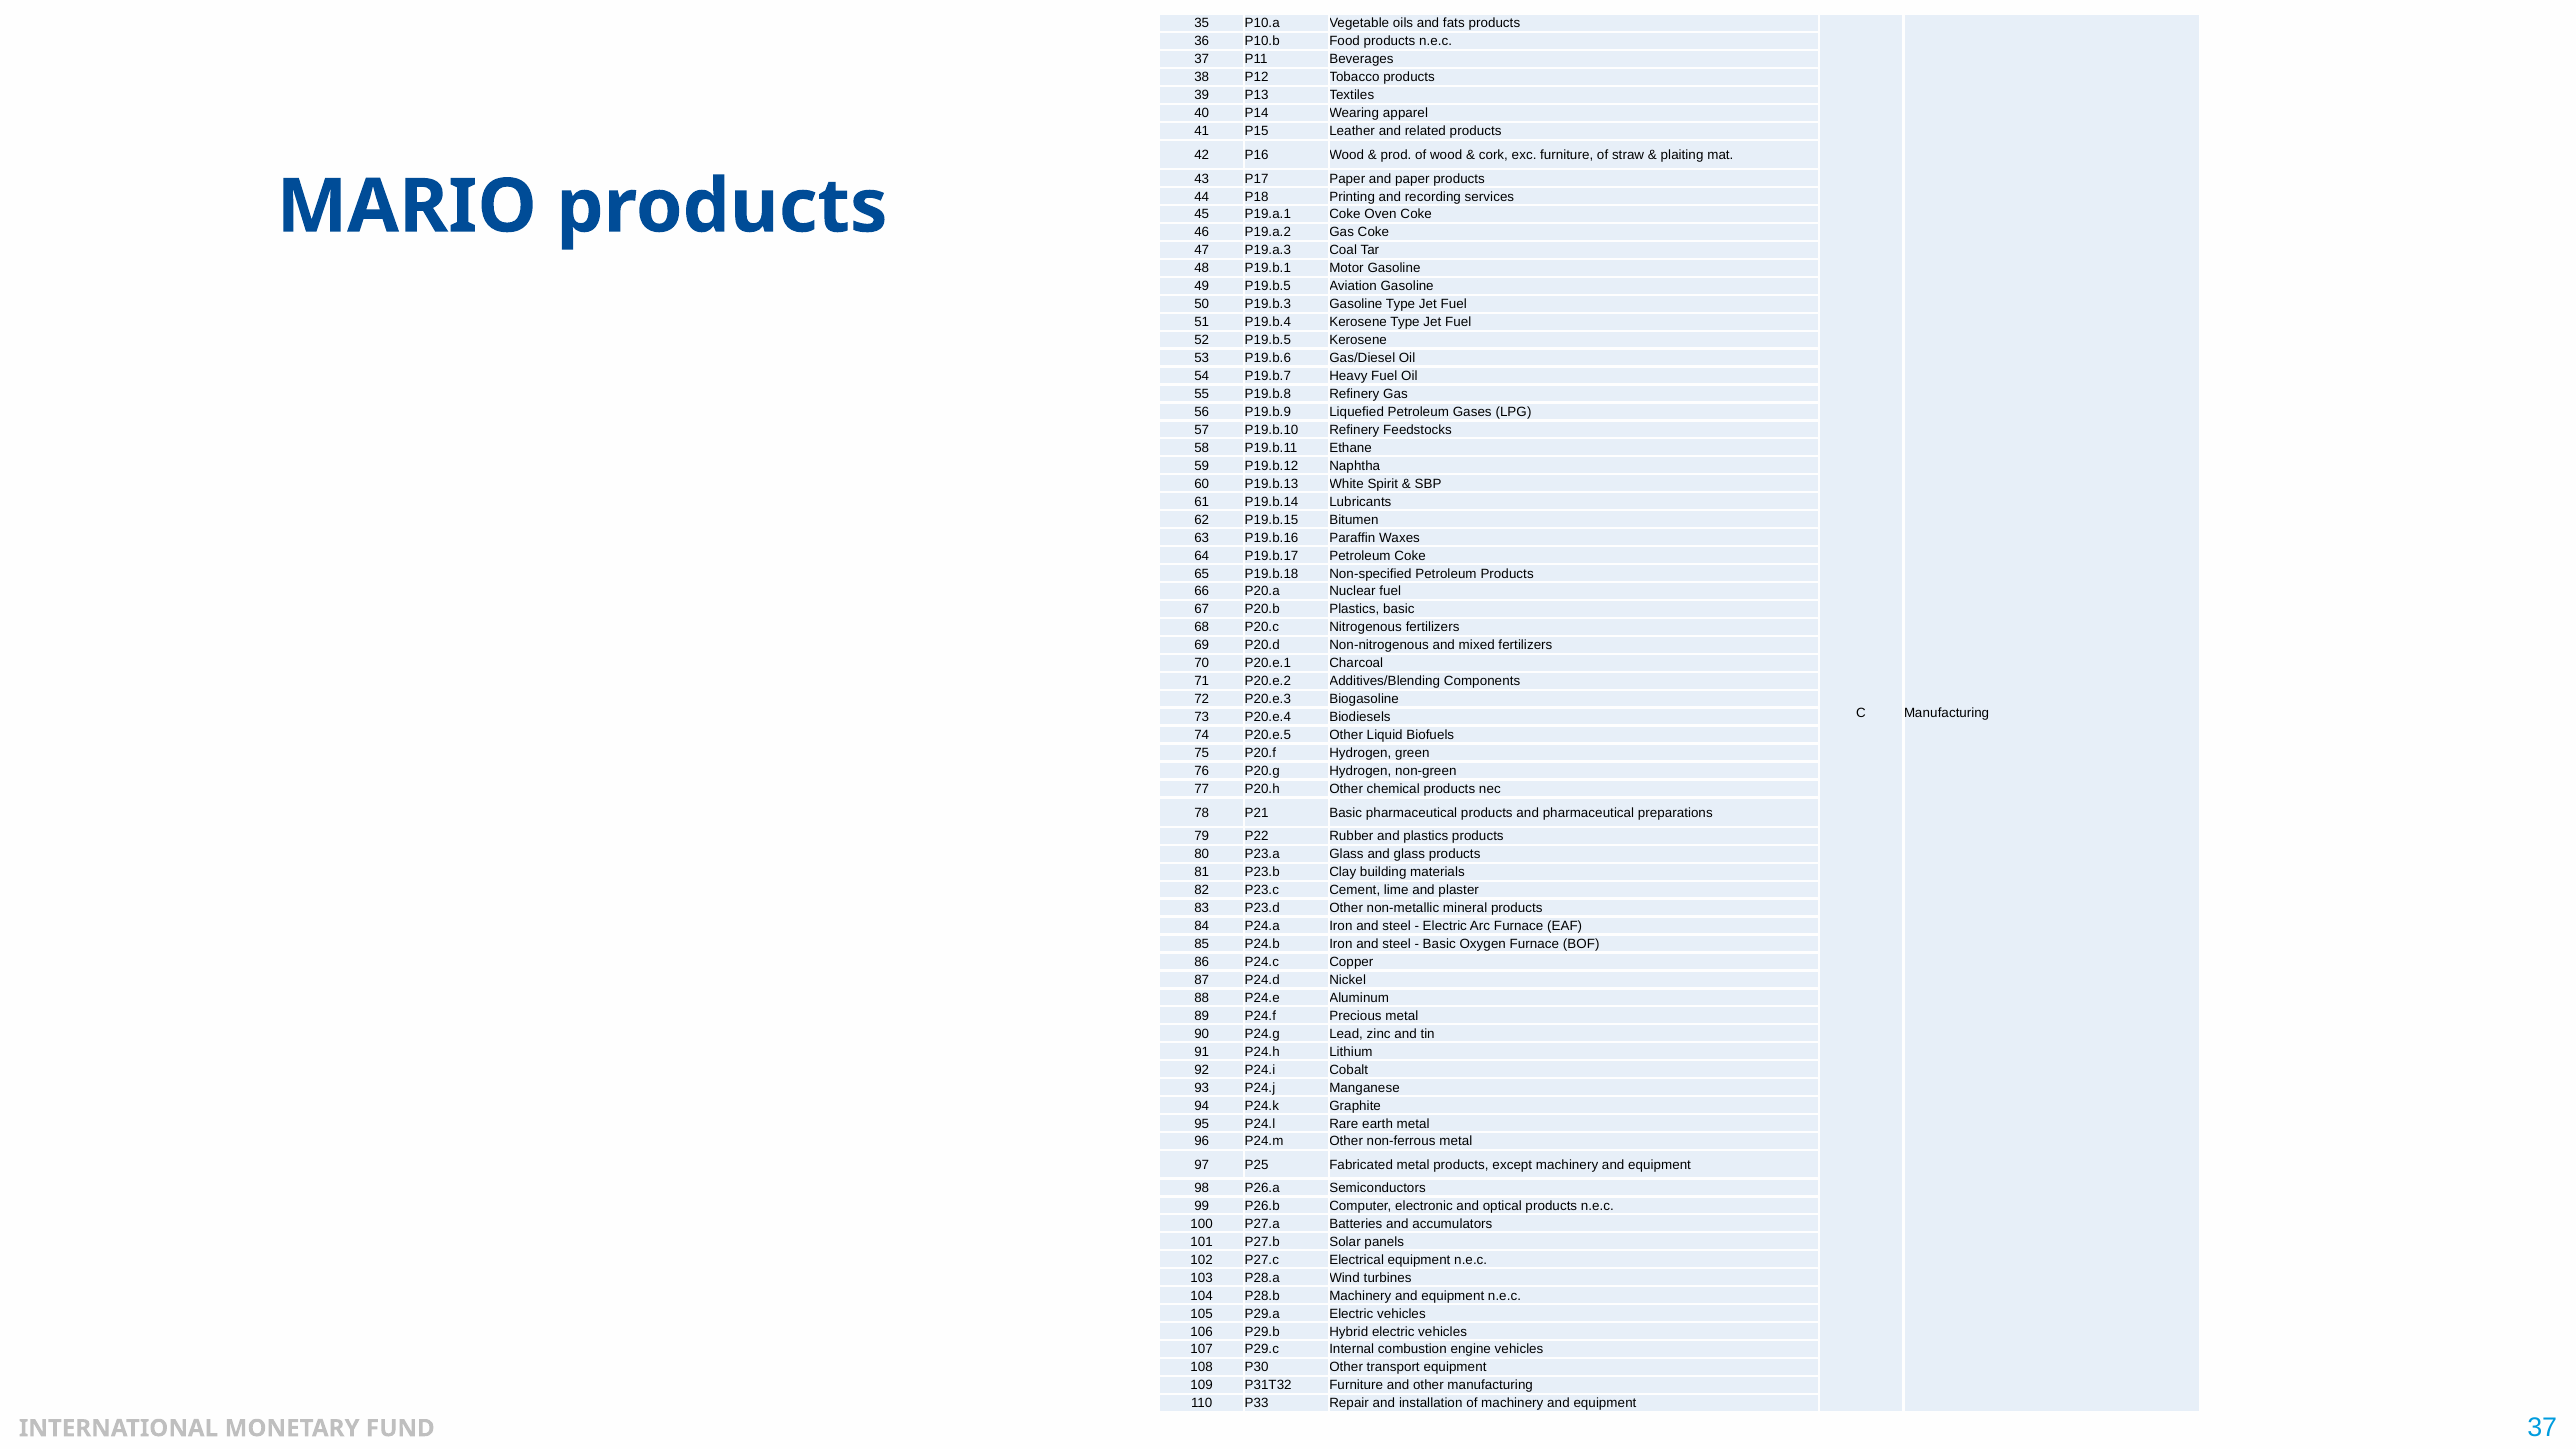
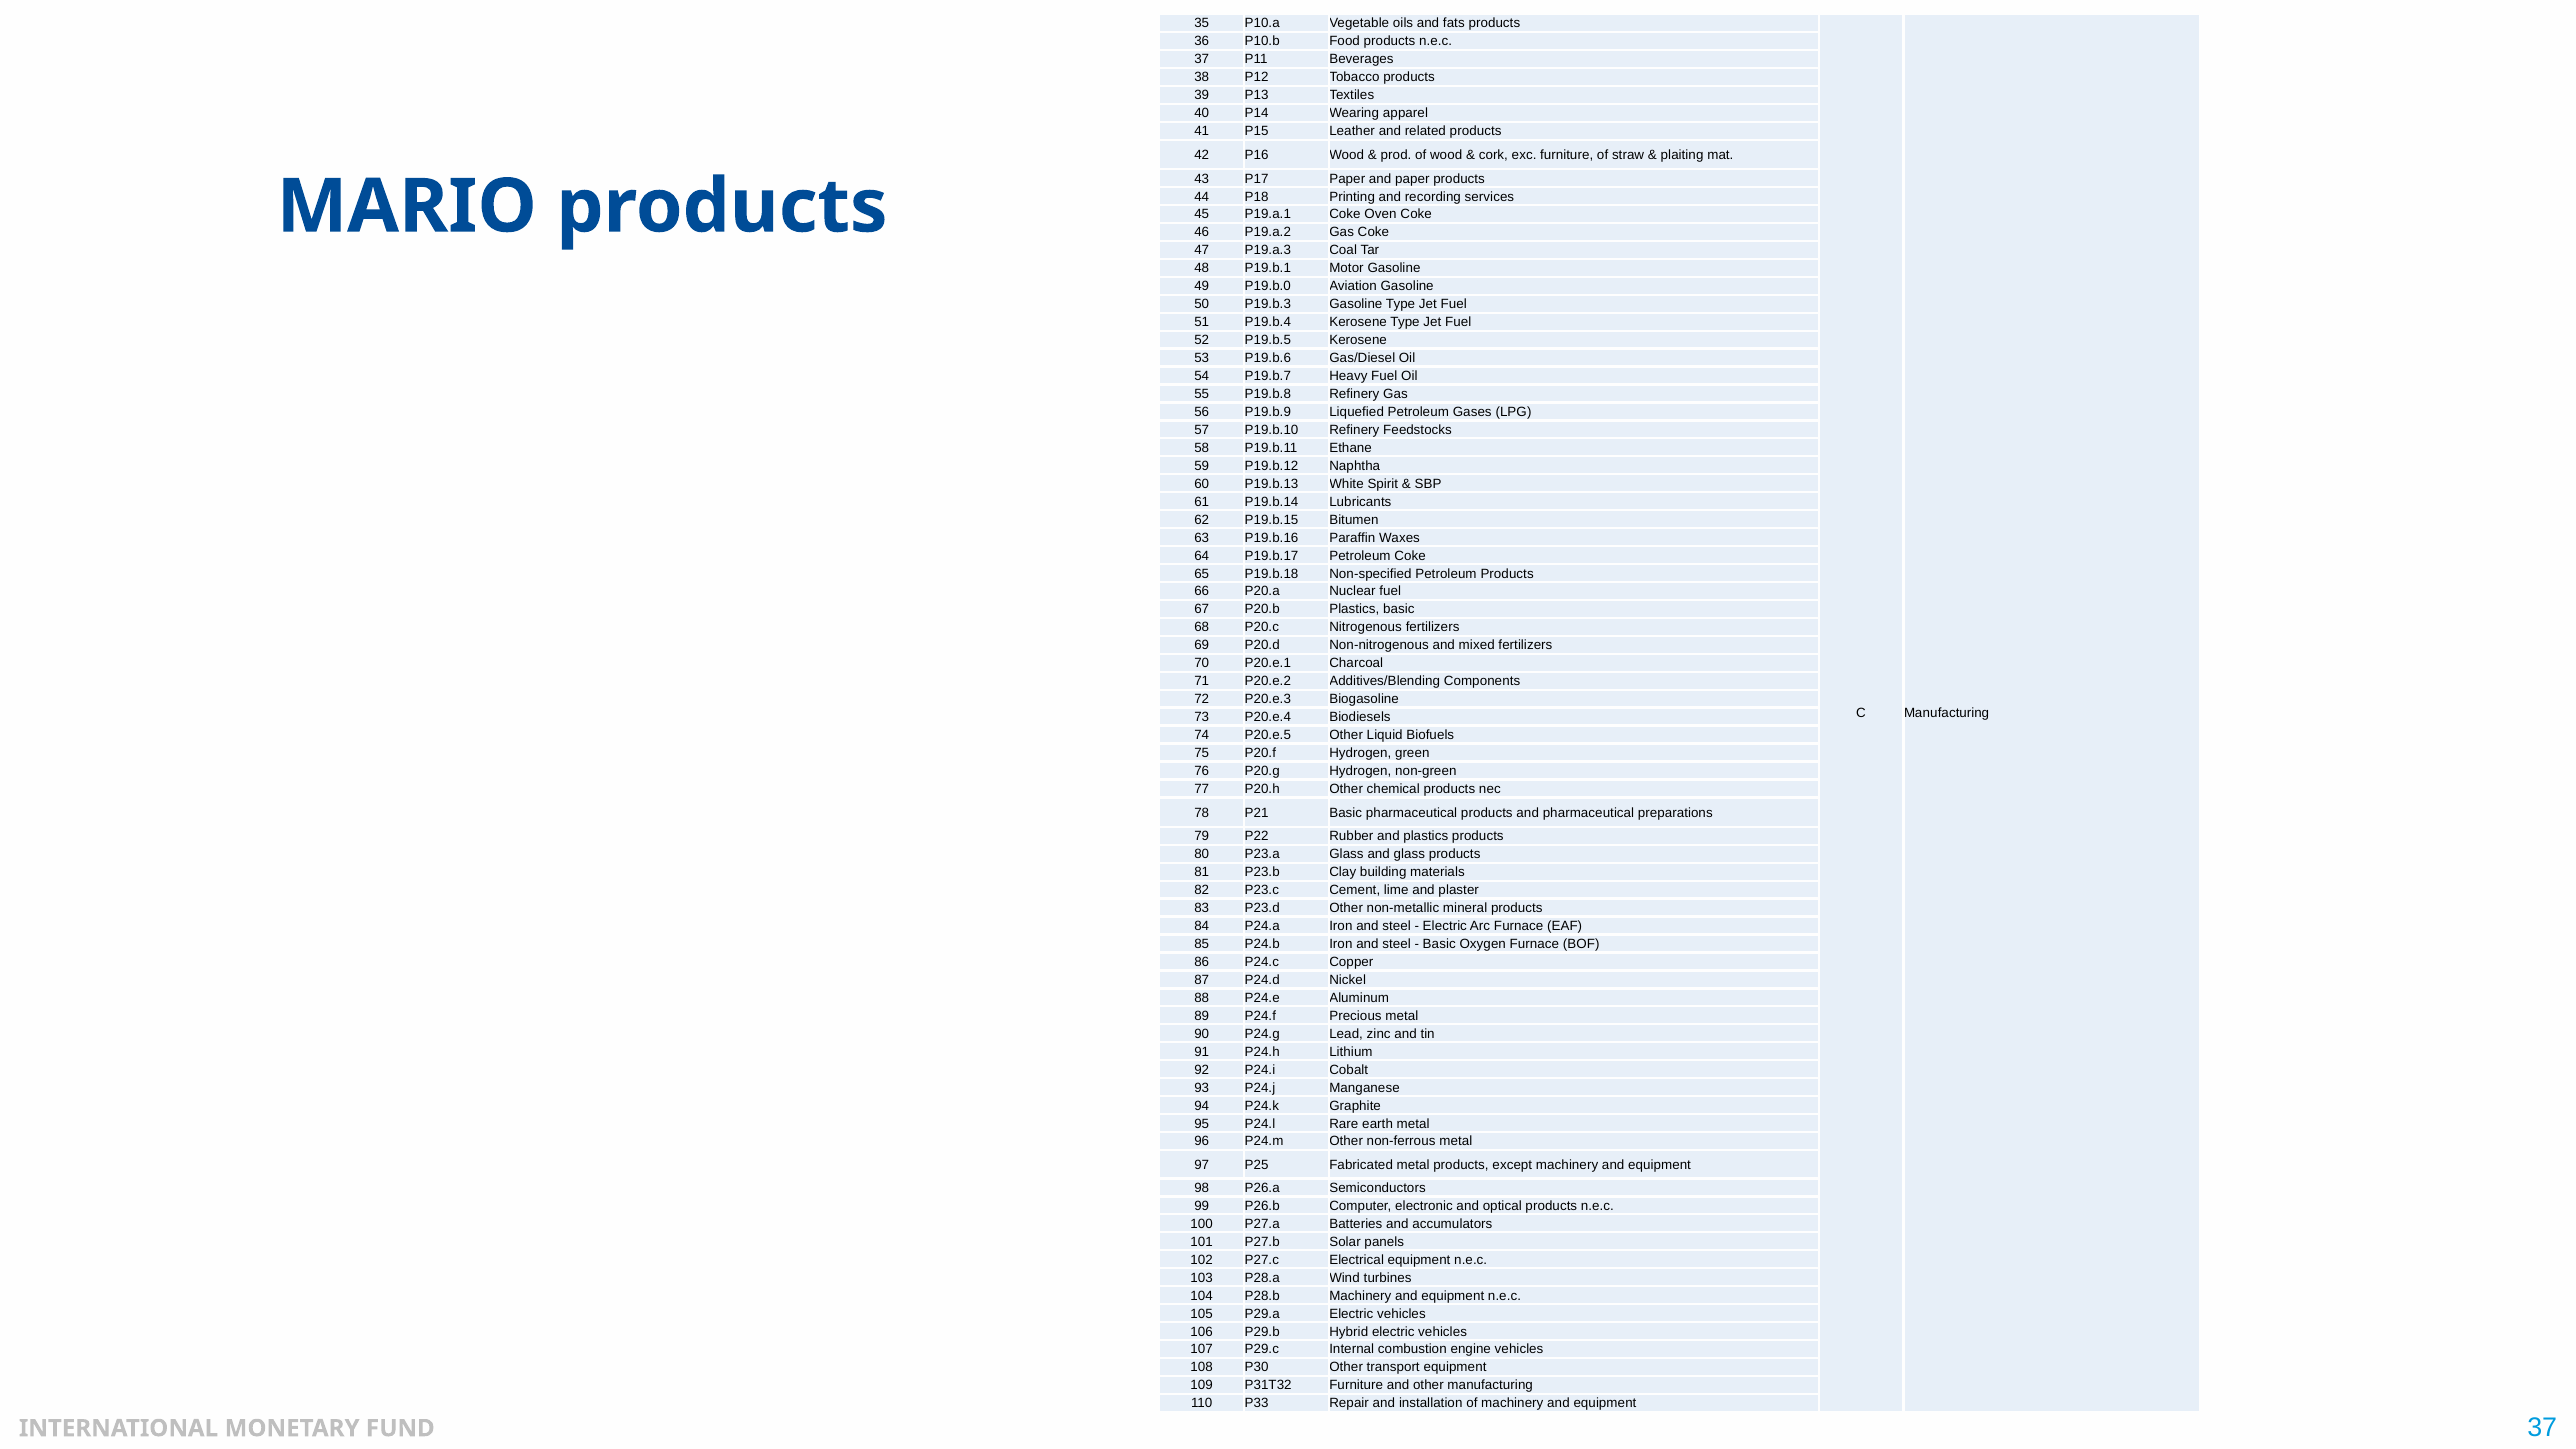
49 P19.b.5: P19.b.5 -> P19.b.0
